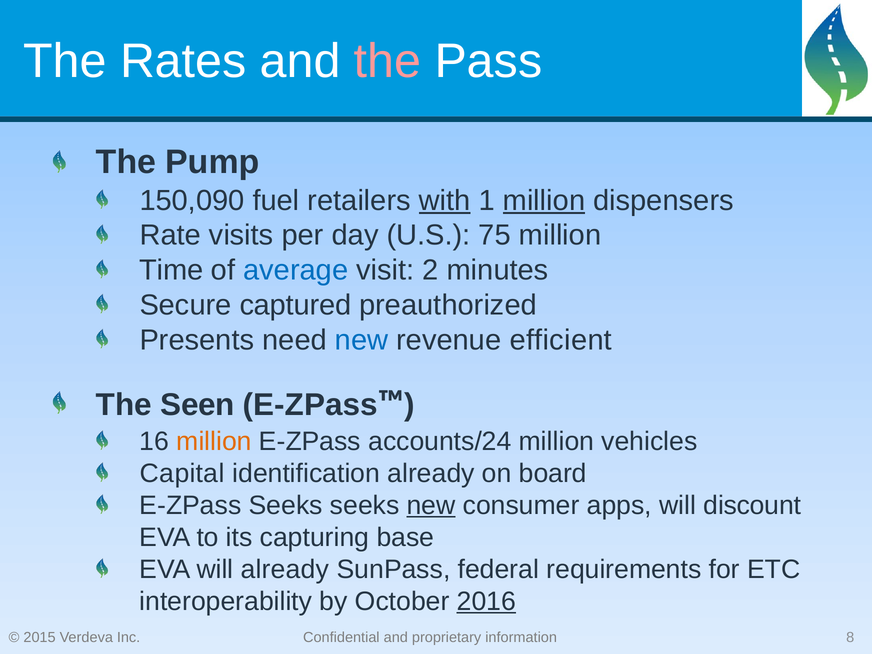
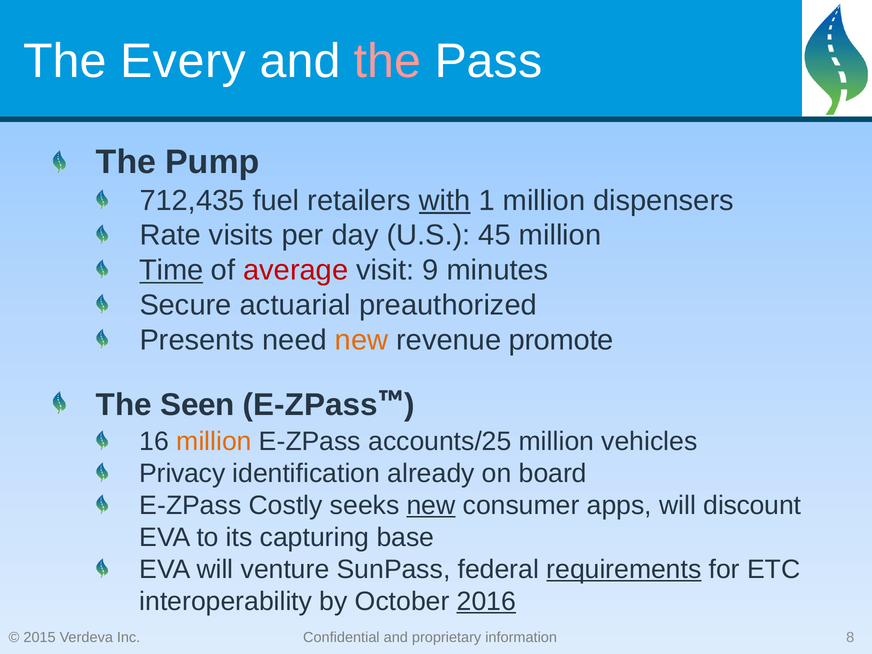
Rates: Rates -> Every
150,090: 150,090 -> 712,435
million at (544, 201) underline: present -> none
75: 75 -> 45
Time underline: none -> present
average colour: blue -> red
2: 2 -> 9
captured: captured -> actuarial
new at (362, 340) colour: blue -> orange
efficient: efficient -> promote
accounts/24: accounts/24 -> accounts/25
Capital: Capital -> Privacy
E-ZPass Seeks: Seeks -> Costly
will already: already -> venture
requirements underline: none -> present
